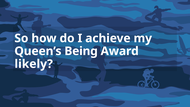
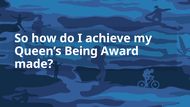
likely: likely -> made
